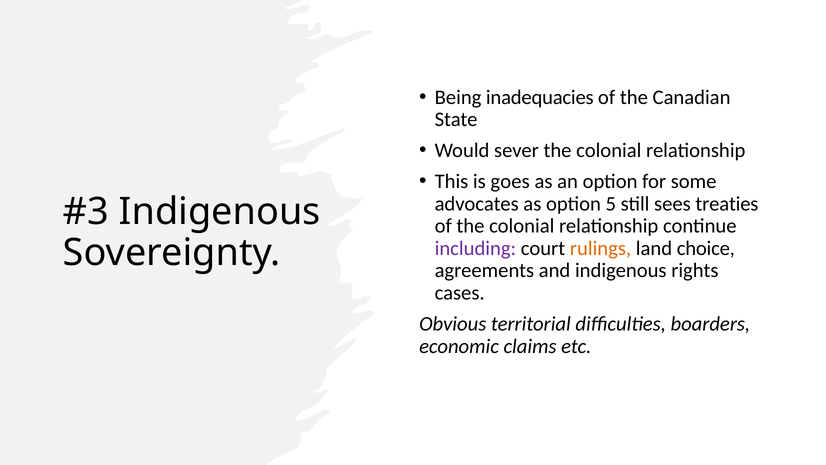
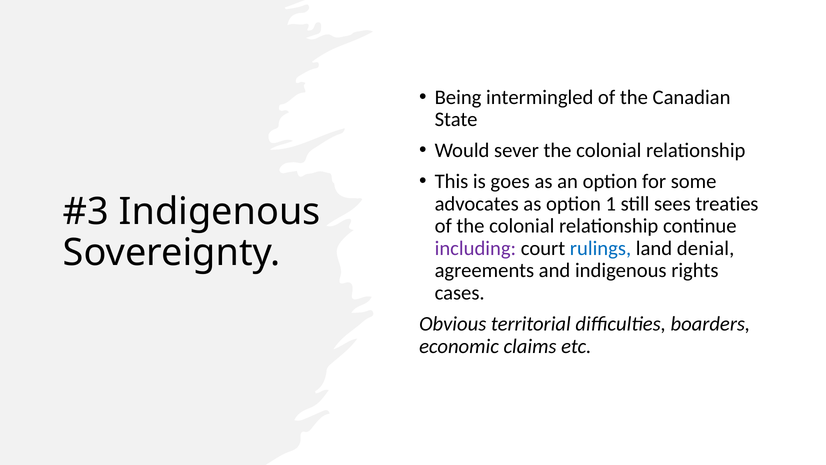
inadequacies: inadequacies -> intermingled
5: 5 -> 1
rulings colour: orange -> blue
choice: choice -> denial
